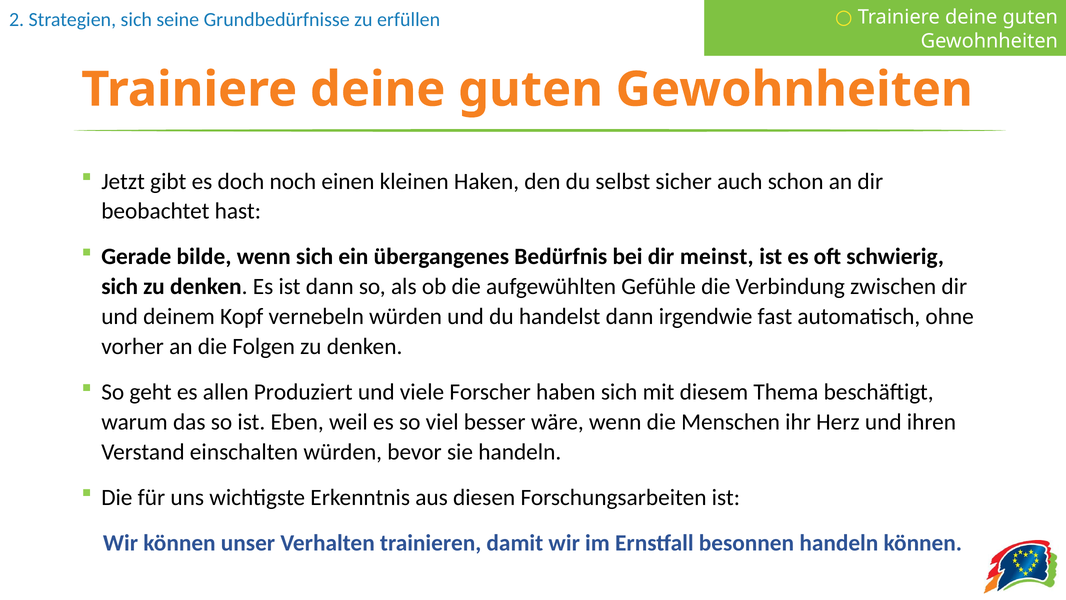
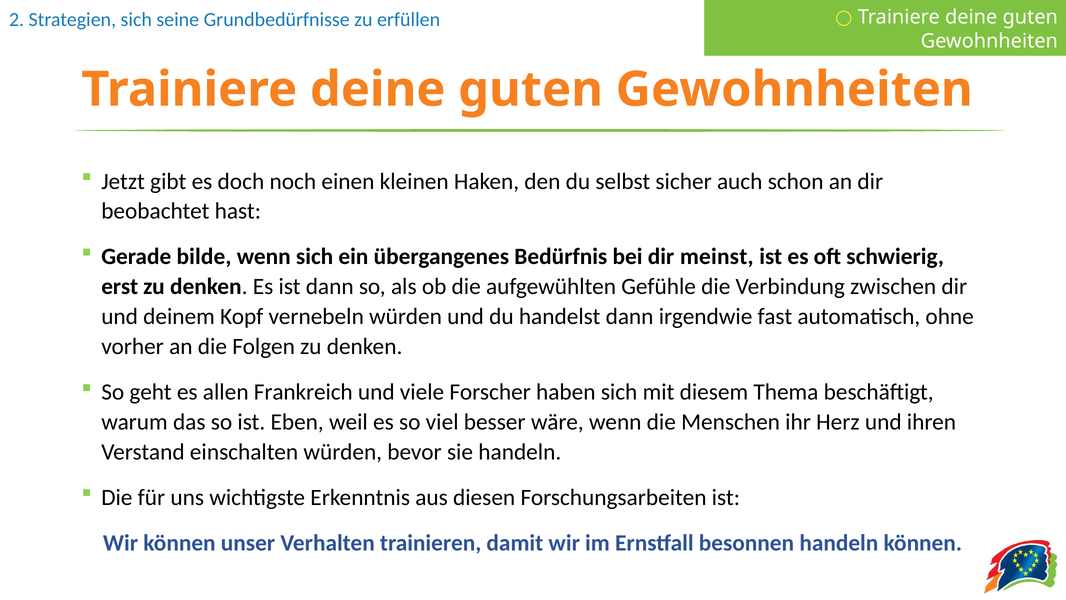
sich at (120, 287): sich -> erst
Produziert: Produziert -> Frankreich
